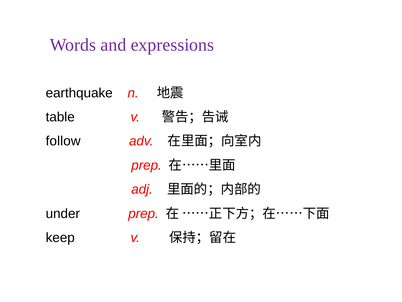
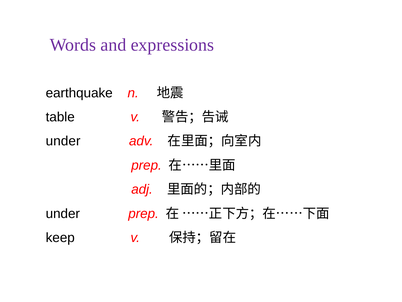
follow at (63, 141): follow -> under
